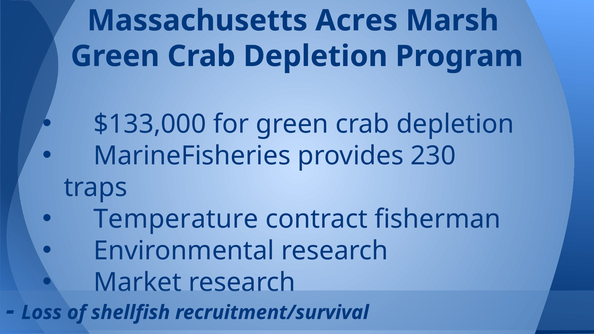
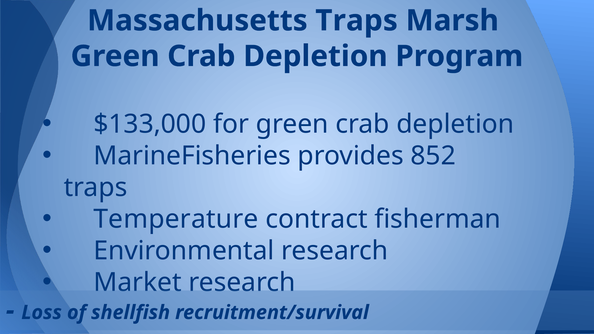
Massachusetts Acres: Acres -> Traps
230: 230 -> 852
